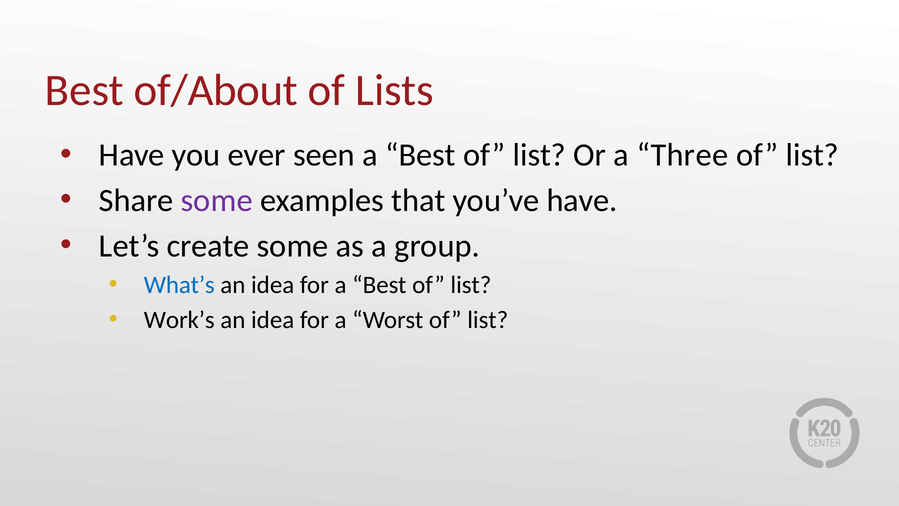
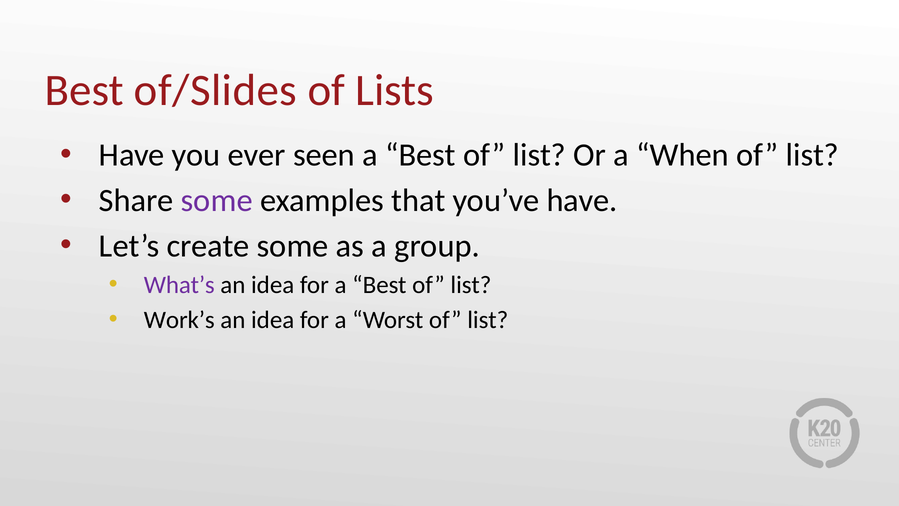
of/About: of/About -> of/Slides
Three: Three -> When
What’s colour: blue -> purple
